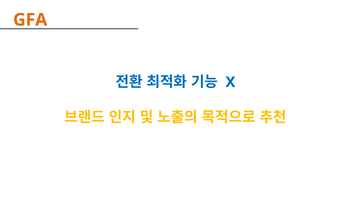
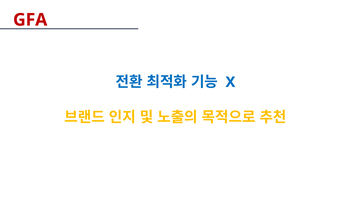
GFA colour: orange -> red
